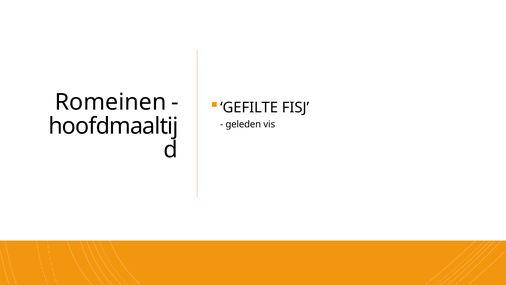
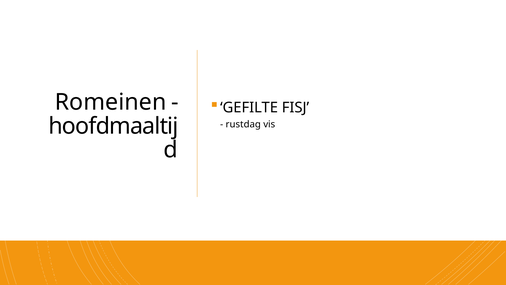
geleden: geleden -> rustdag
